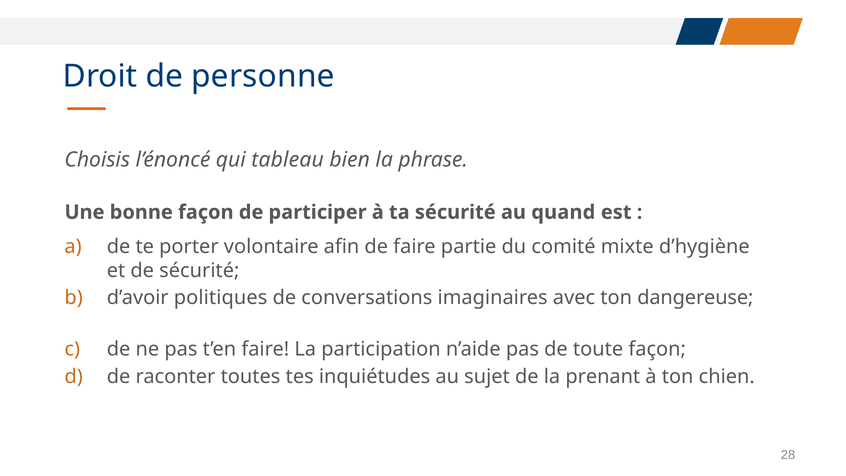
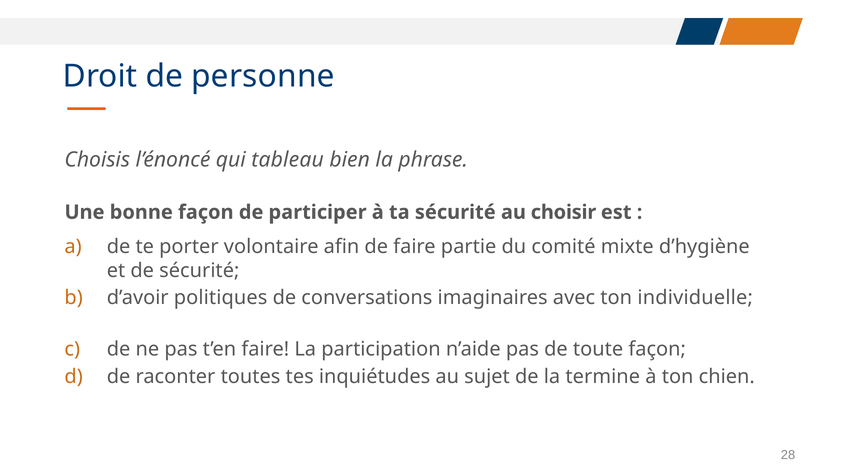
quand: quand -> choisir
dangereuse: dangereuse -> individuelle
prenant: prenant -> termine
